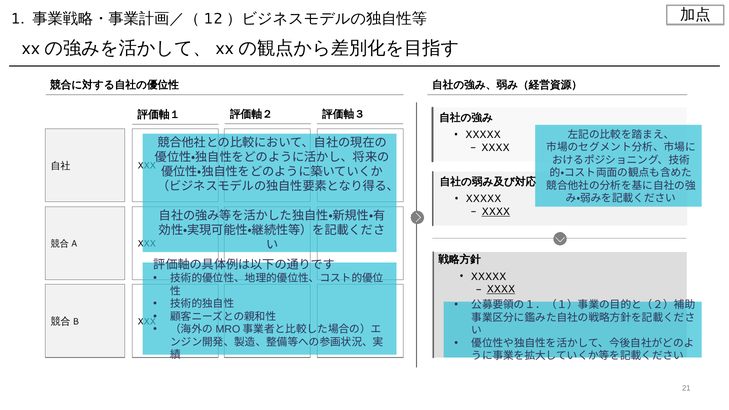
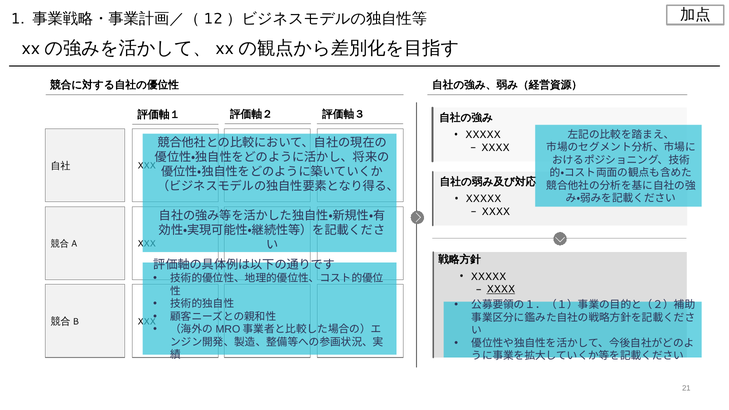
XXXX at (496, 212) underline: present -> none
